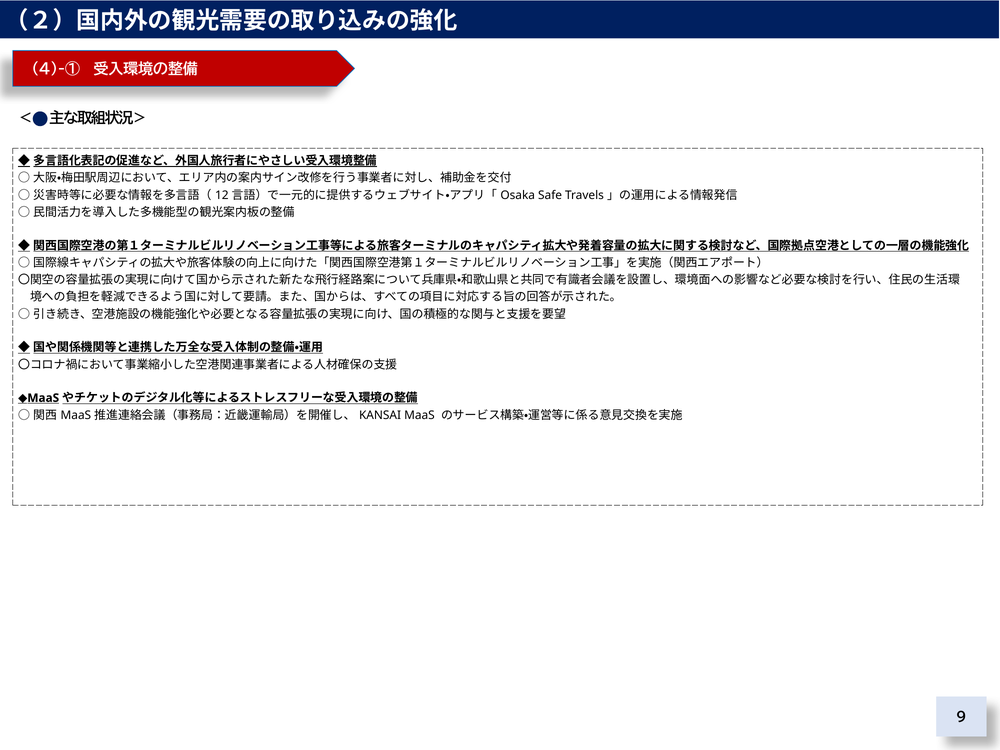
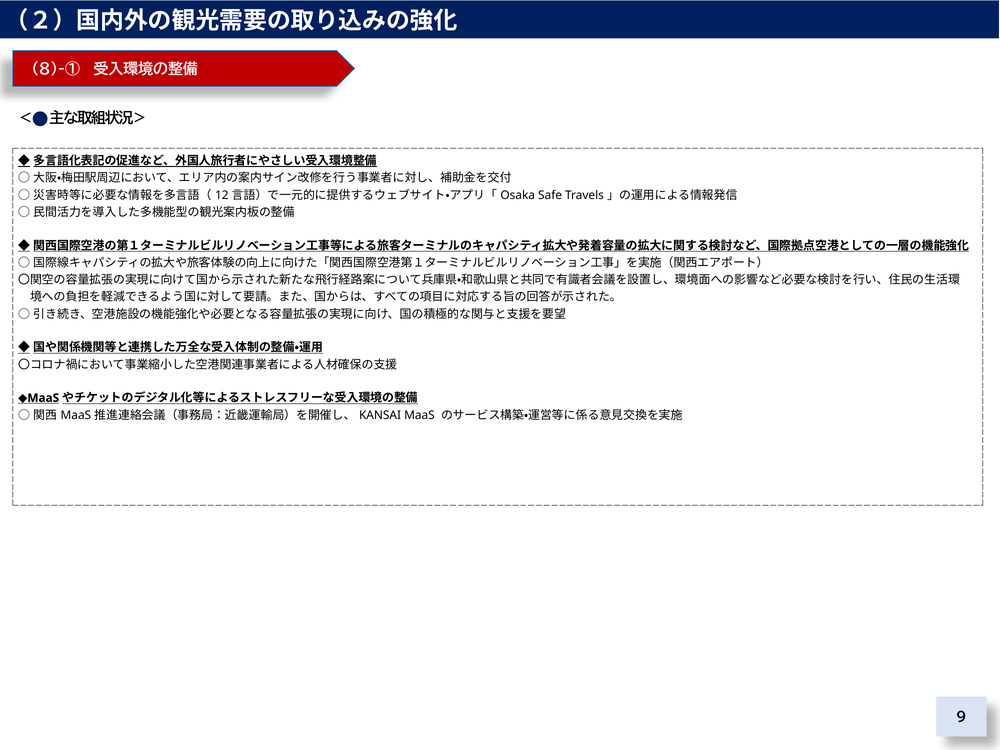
4)-①: 4)-① -> 8)-①
